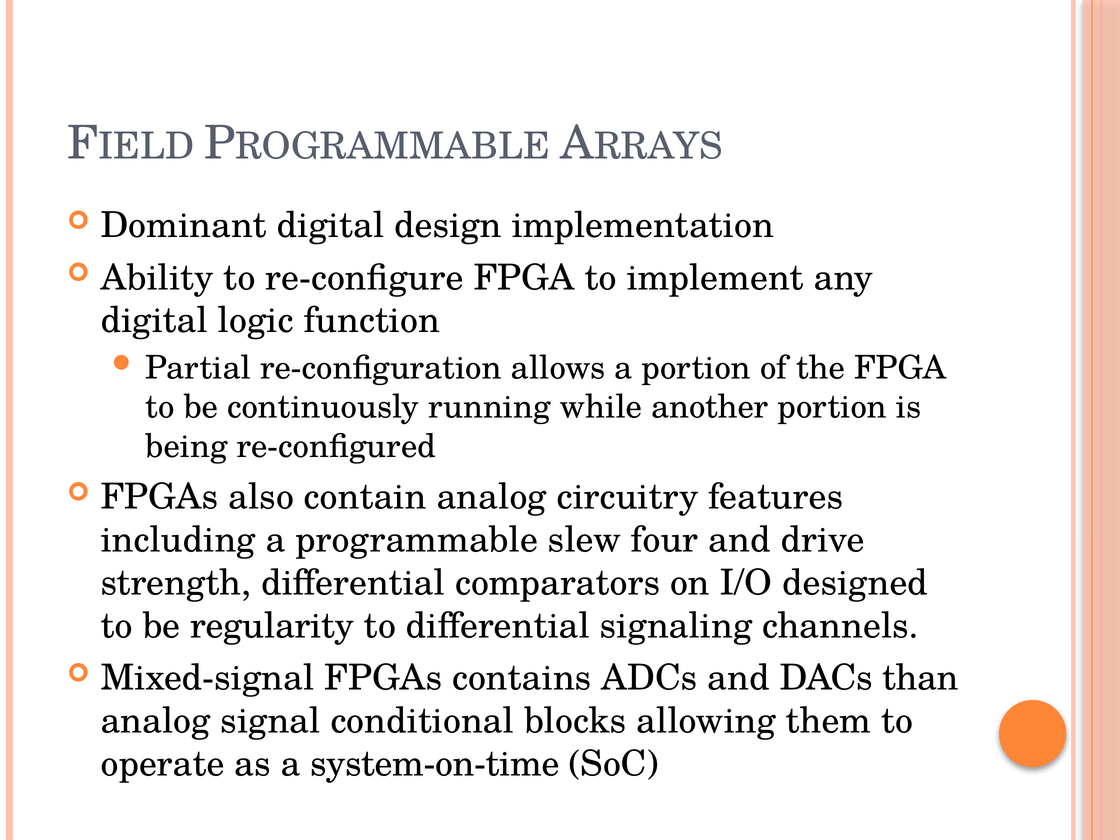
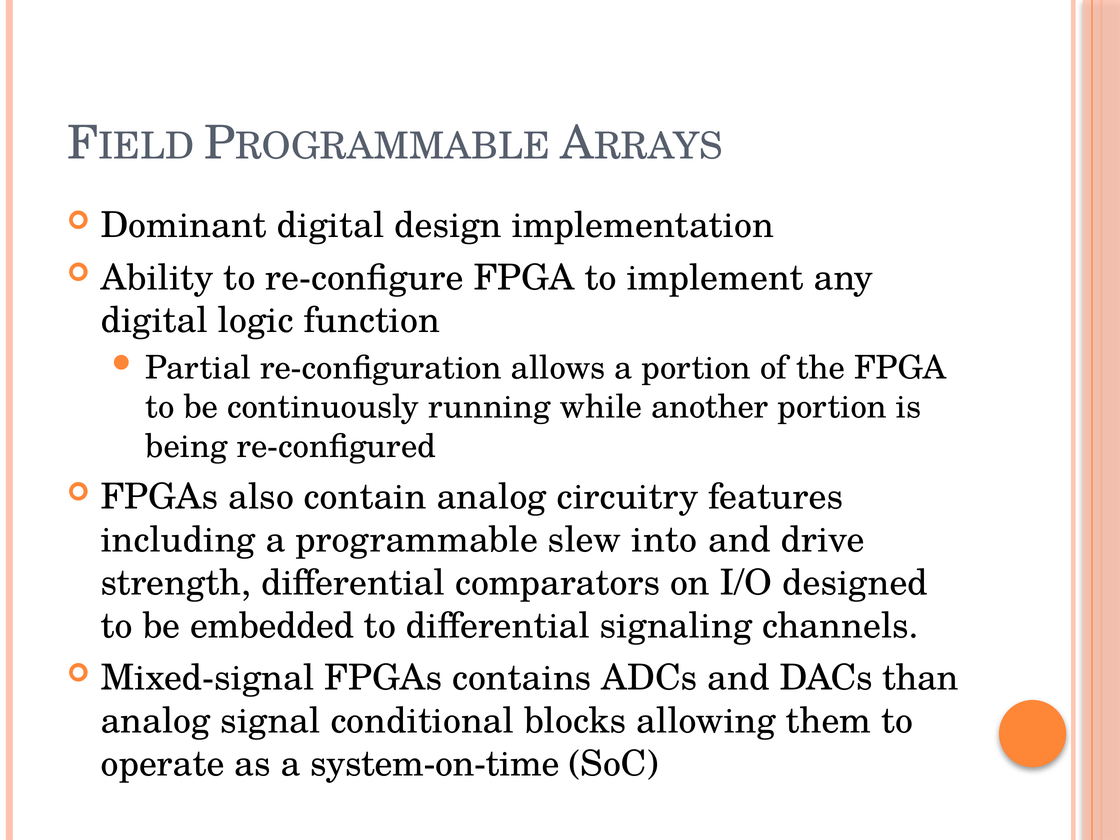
four: four -> into
regularity: regularity -> embedded
